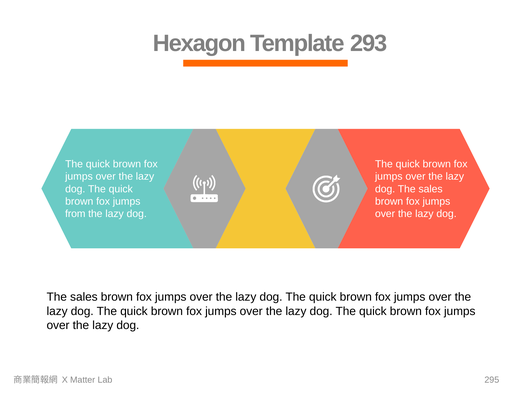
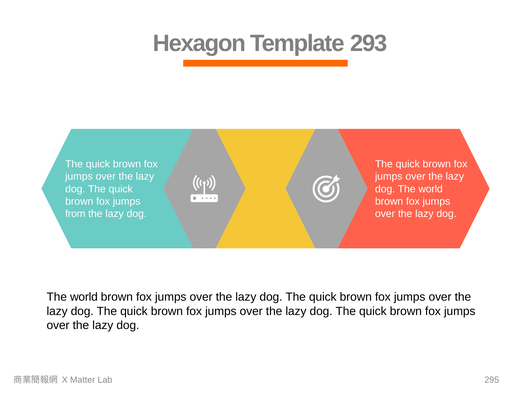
sales at (431, 189): sales -> world
sales at (84, 297): sales -> world
